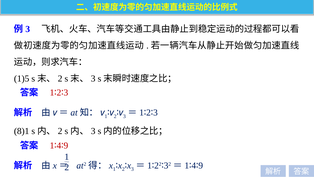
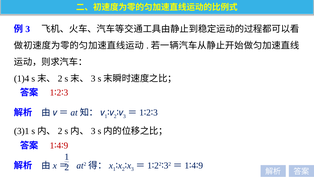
1)5: 1)5 -> 1)4
8)1: 8)1 -> 3)1
